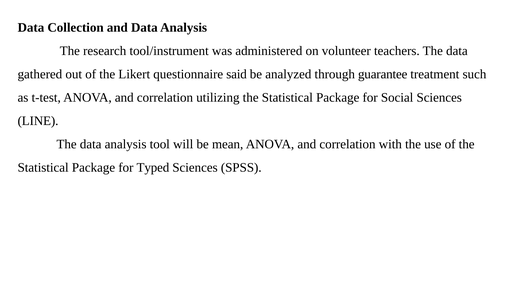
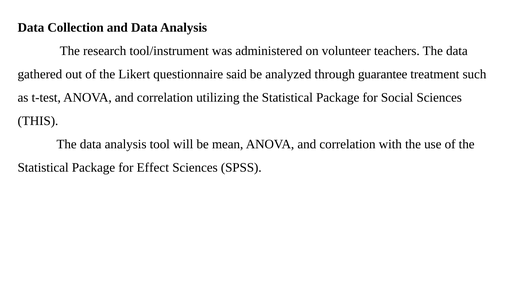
LINE: LINE -> THIS
Typed: Typed -> Effect
